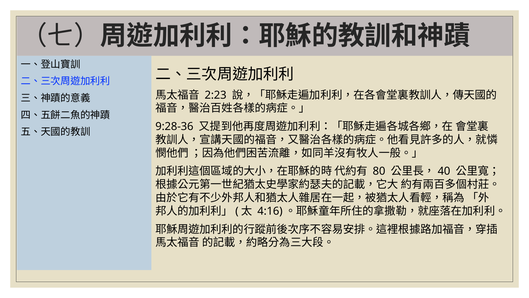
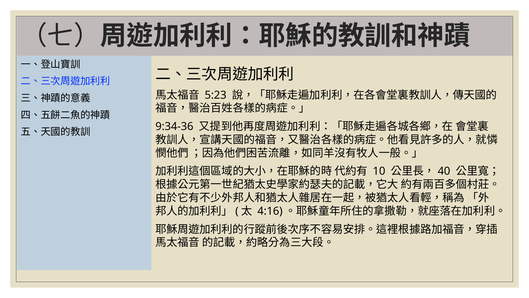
2:23: 2:23 -> 5:23
9:28-36: 9:28-36 -> 9:34-36
80: 80 -> 10
